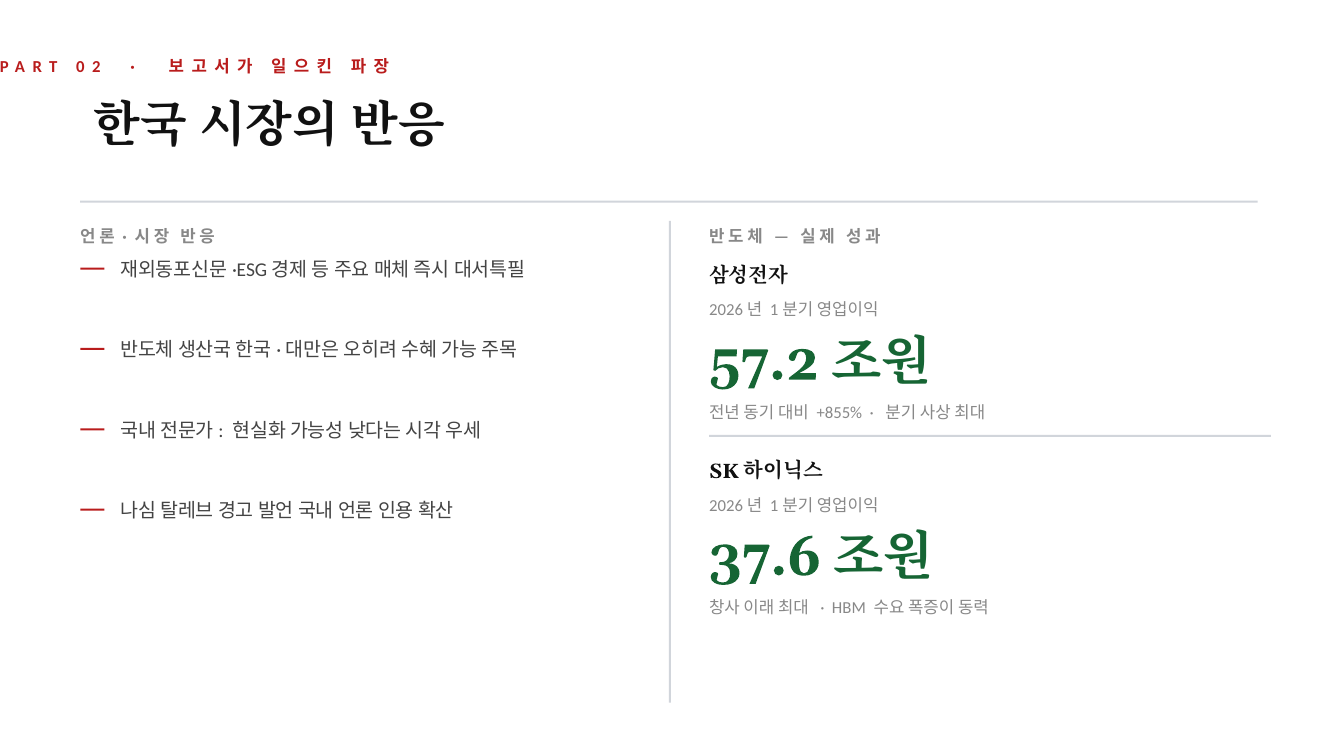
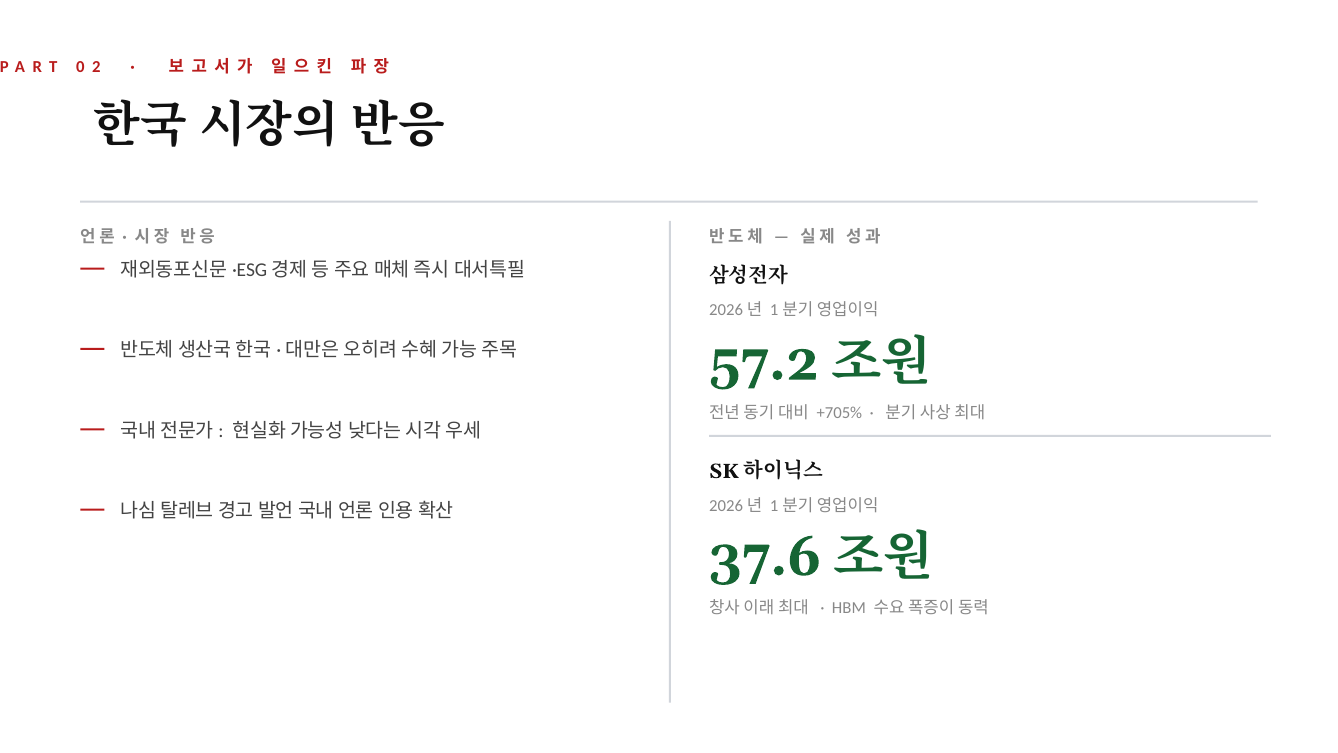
+855%: +855% -> +705%
